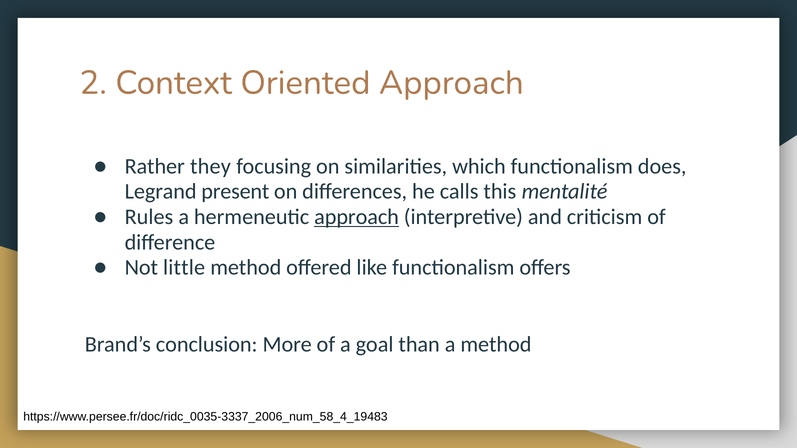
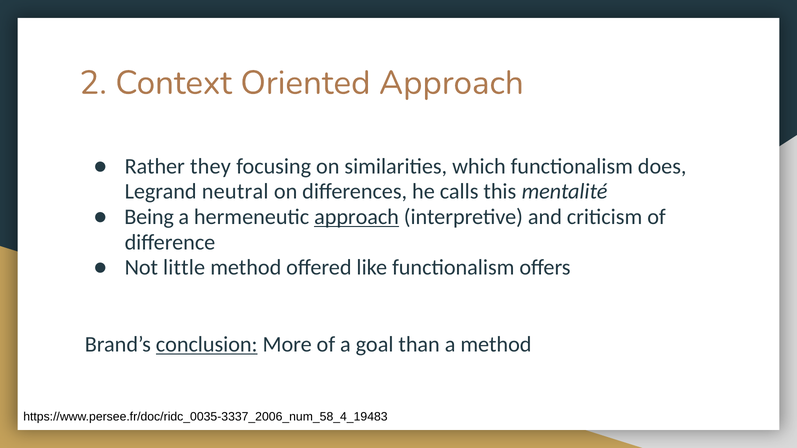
present: present -> neutral
Rules: Rules -> Being
conclusion underline: none -> present
